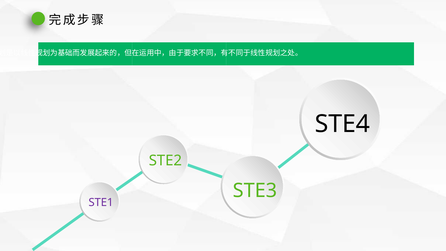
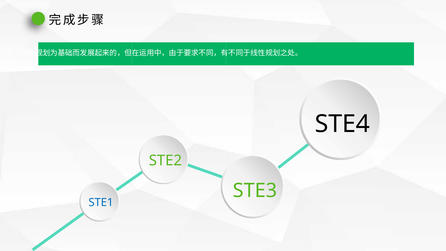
STE1 colour: purple -> blue
